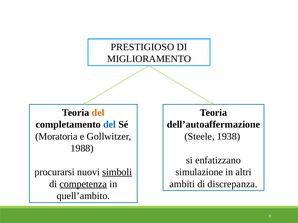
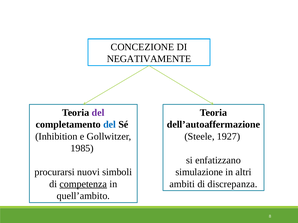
PRESTIGIOSO: PRESTIGIOSO -> CONCEZIONE
MIGLIORAMENTO: MIGLIORAMENTO -> NEGATIVAMENTE
del at (98, 113) colour: orange -> purple
Moratoria: Moratoria -> Inhibition
1938: 1938 -> 1927
1988: 1988 -> 1985
simboli underline: present -> none
